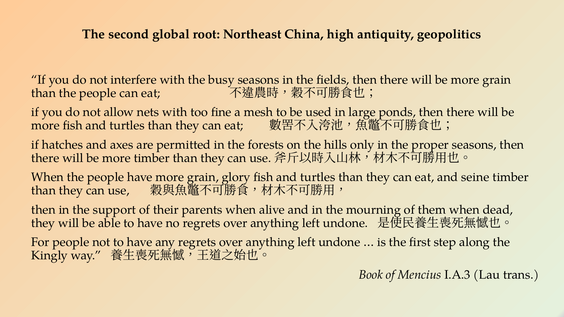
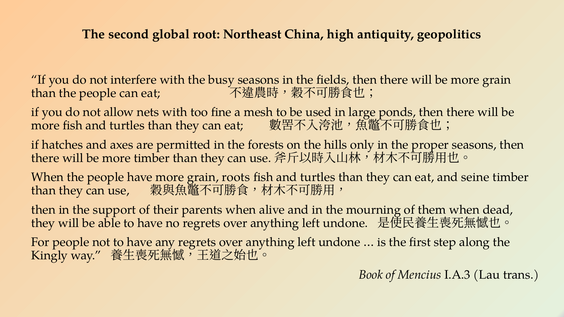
glory: glory -> roots
